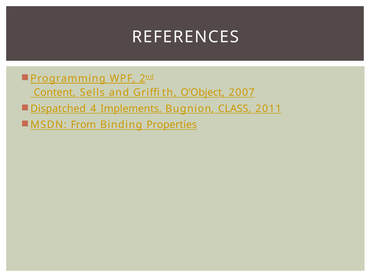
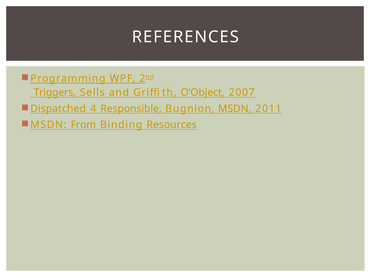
Content: Content -> Triggers
Implements: Implements -> Responsible
Bugnion CLASS: CLASS -> MSDN
Properties: Properties -> Resources
